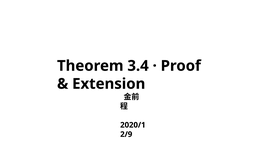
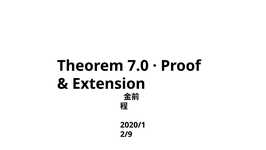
3.4: 3.4 -> 7.0
